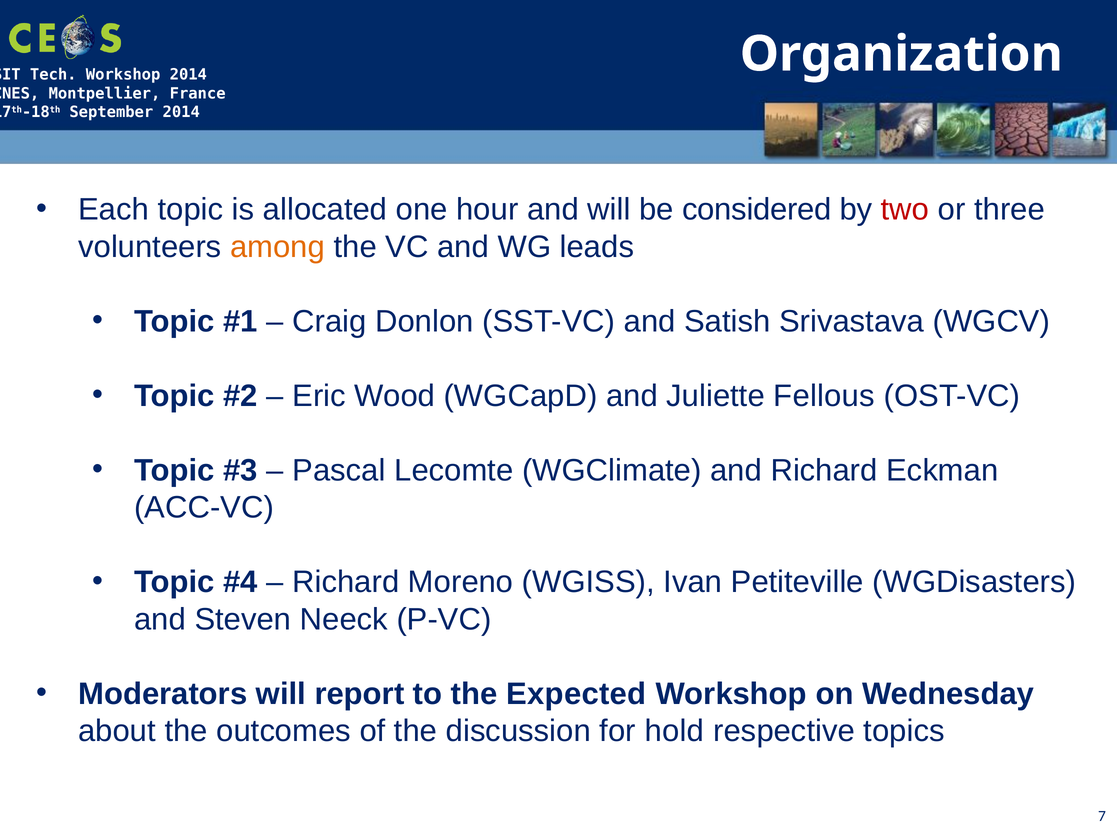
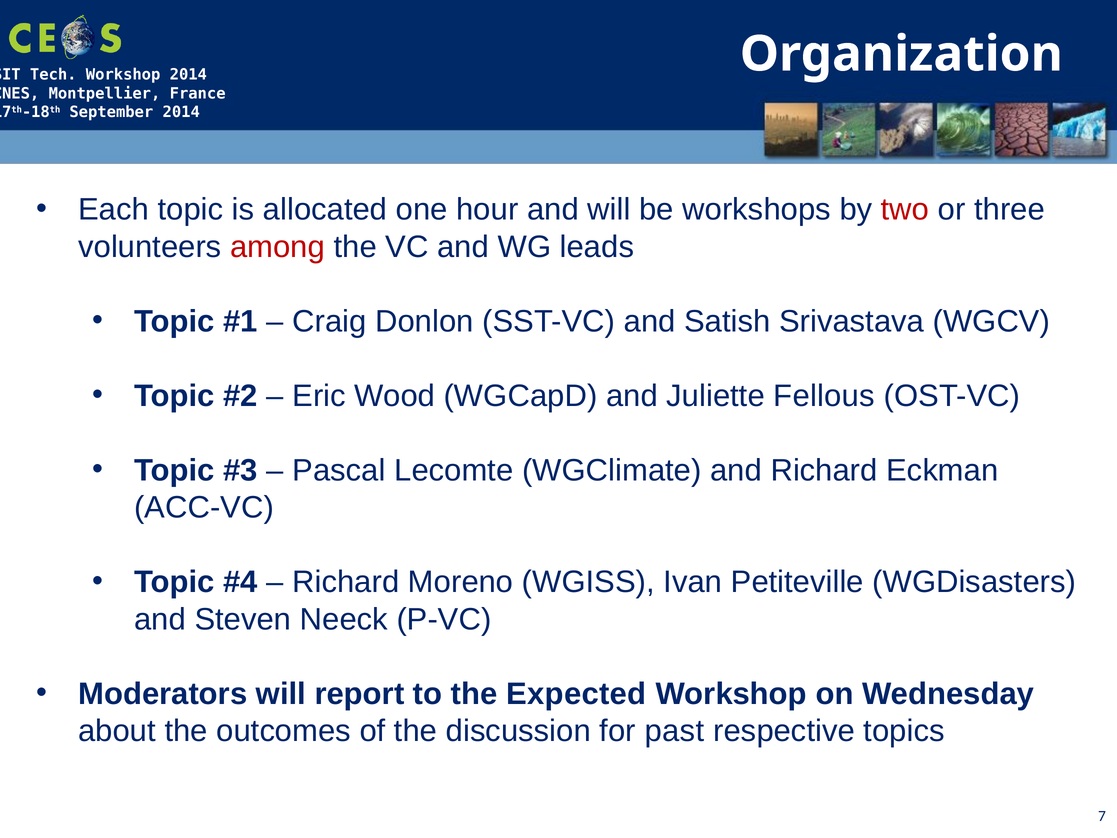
considered: considered -> workshops
among colour: orange -> red
hold: hold -> past
